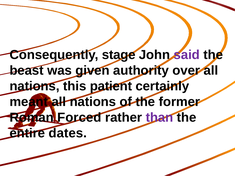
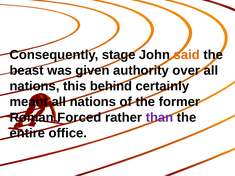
said colour: purple -> orange
patient: patient -> behind
dates: dates -> office
